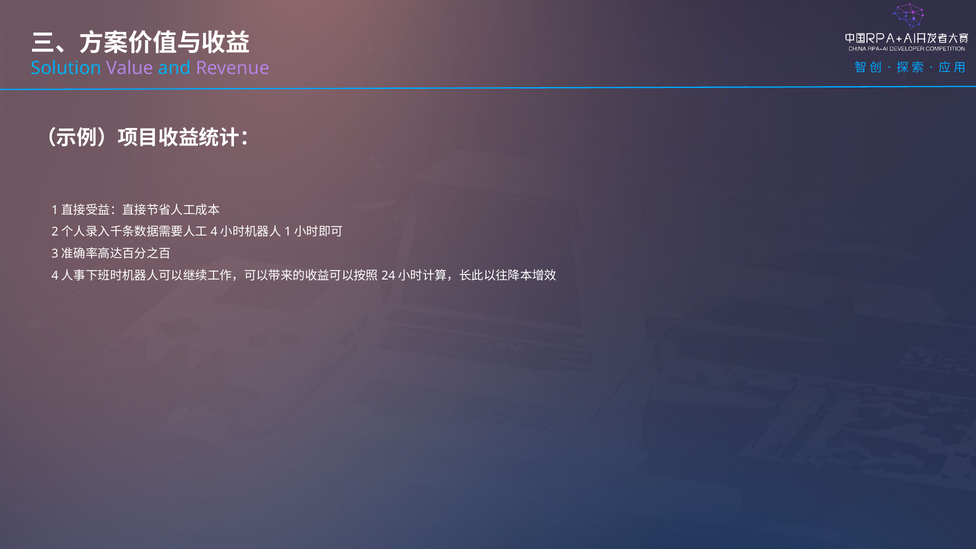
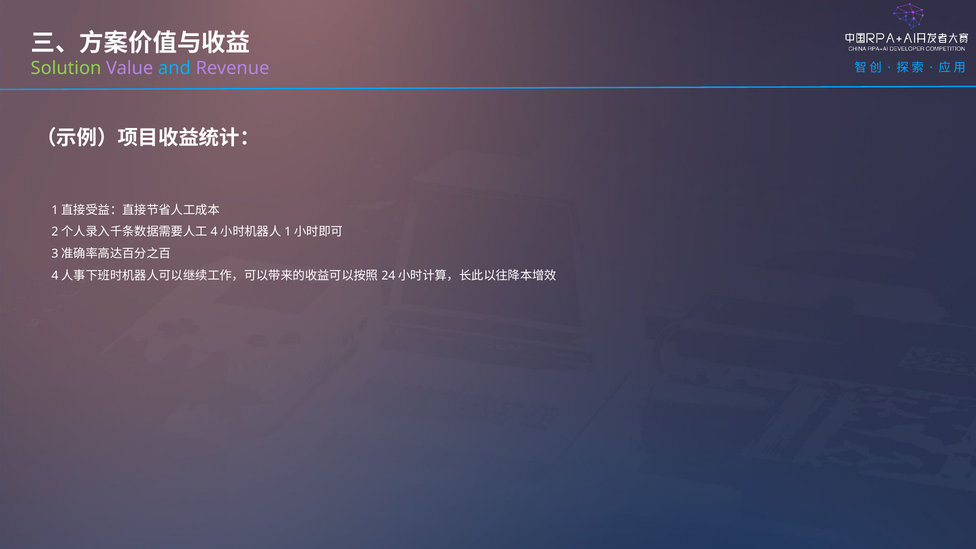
Solution colour: light blue -> light green
